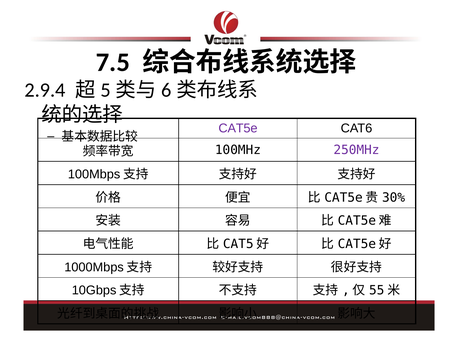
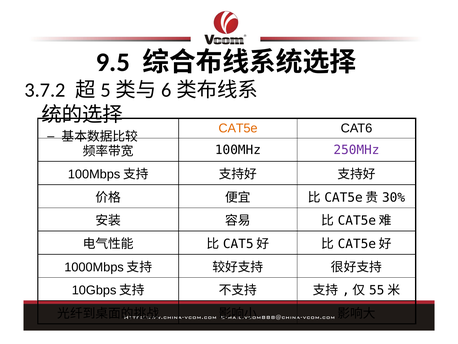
7.5: 7.5 -> 9.5
2.9.4: 2.9.4 -> 3.7.2
CAT5e colour: purple -> orange
